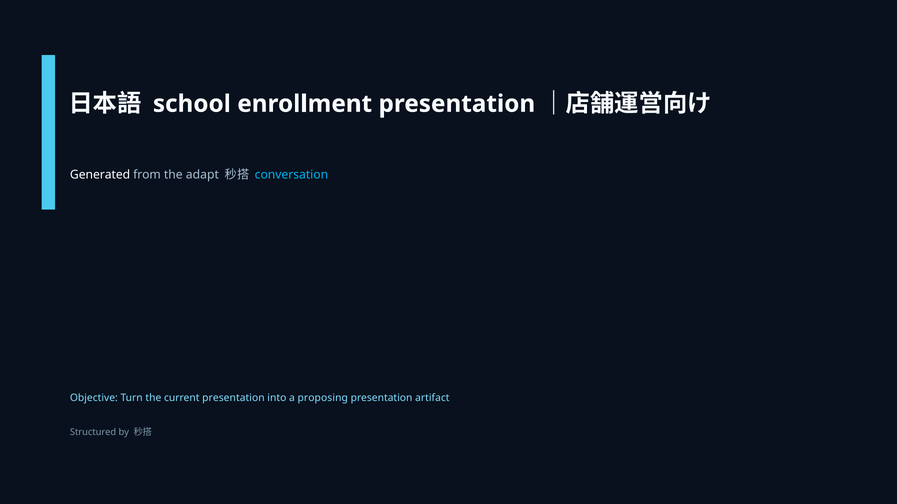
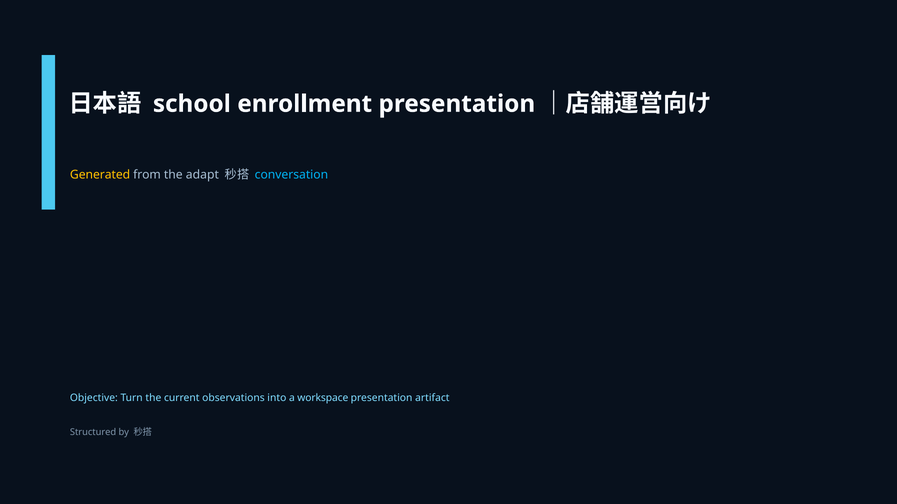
Generated colour: white -> yellow
current presentation: presentation -> observations
proposing: proposing -> workspace
